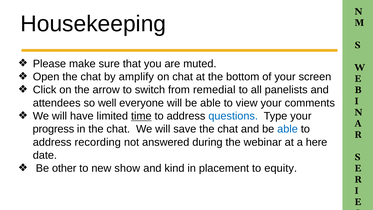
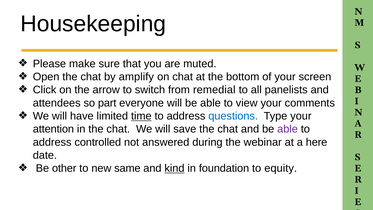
well: well -> part
progress: progress -> attention
able at (288, 129) colour: blue -> purple
recording: recording -> controlled
show: show -> same
kind underline: none -> present
placement: placement -> foundation
